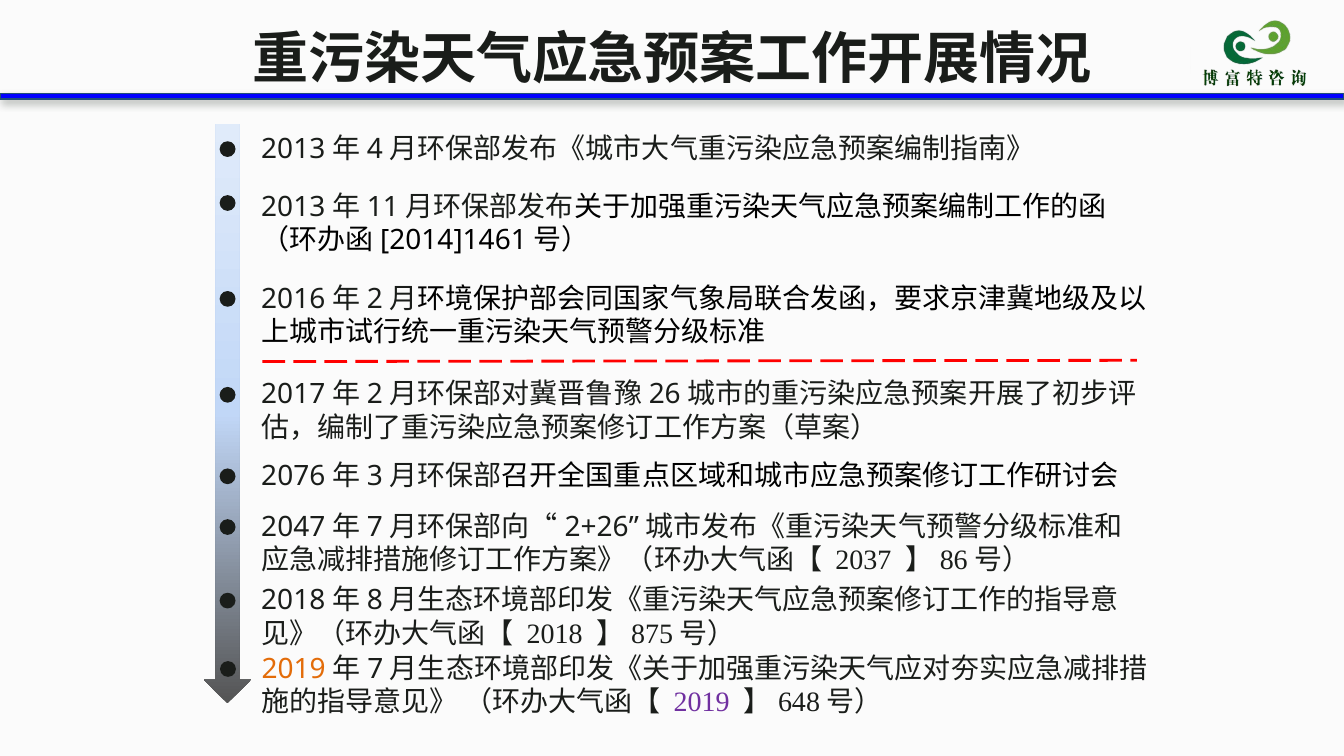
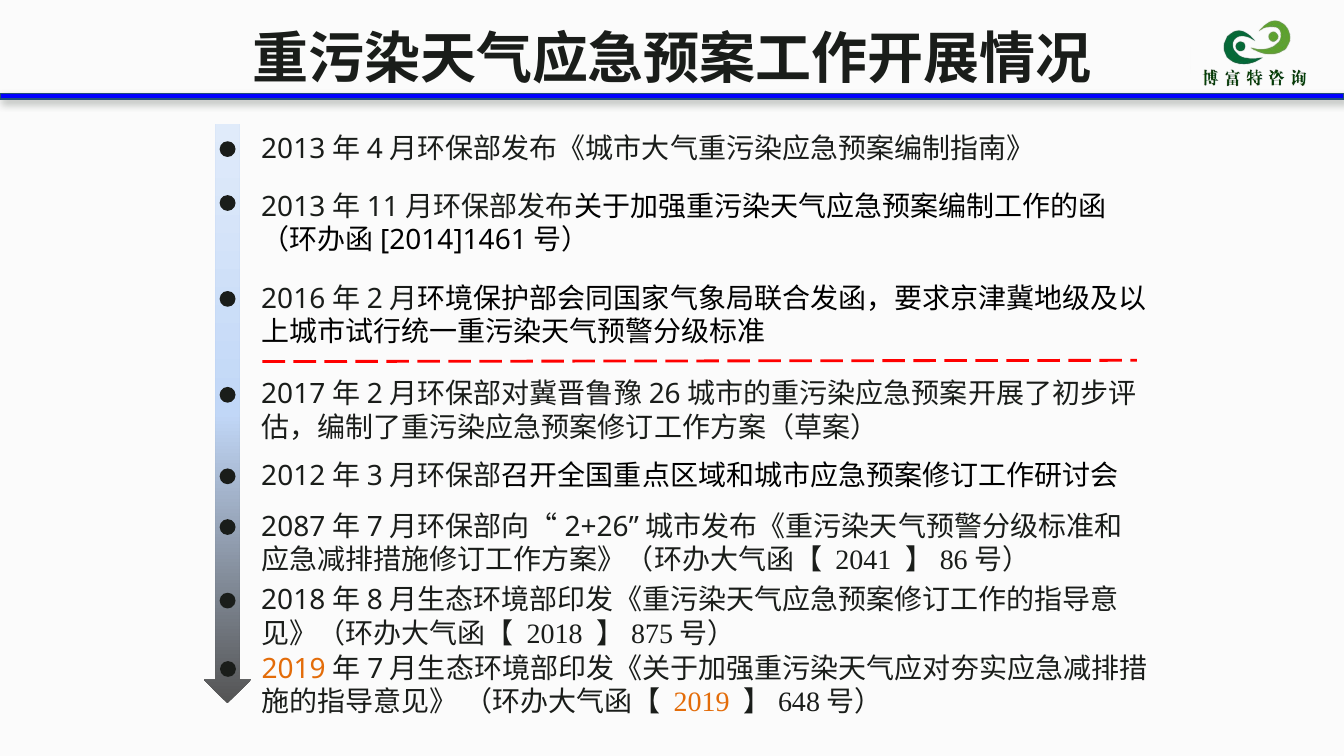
2076: 2076 -> 2012
2047: 2047 -> 2087
2037: 2037 -> 2041
2019 at (702, 702) colour: purple -> orange
